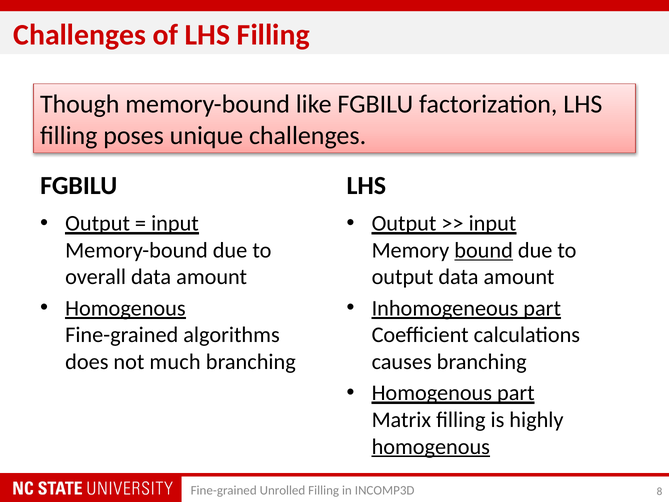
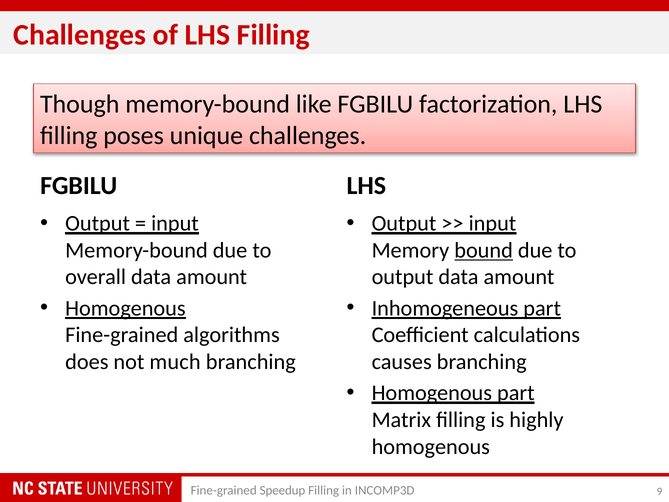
homogenous at (431, 446) underline: present -> none
Unrolled: Unrolled -> Speedup
8: 8 -> 9
